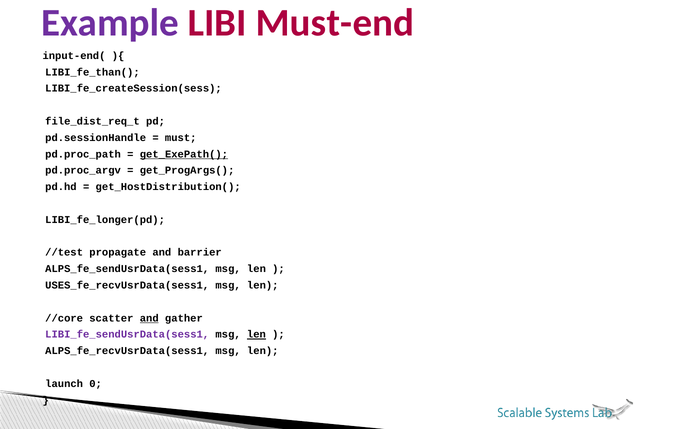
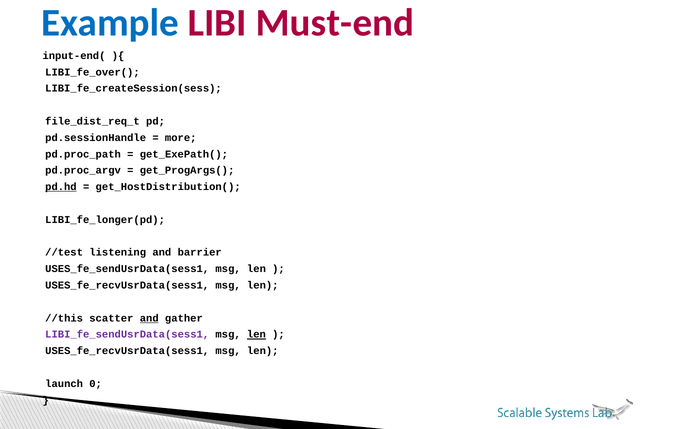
Example colour: purple -> blue
LIBI_fe_than(: LIBI_fe_than( -> LIBI_fe_over(
must: must -> more
get_ExePath( underline: present -> none
pd.hd underline: none -> present
propagate: propagate -> listening
ALPS_fe_sendUsrData(sess1: ALPS_fe_sendUsrData(sess1 -> USES_fe_sendUsrData(sess1
//core: //core -> //this
ALPS_fe_recvUsrData(sess1 at (127, 351): ALPS_fe_recvUsrData(sess1 -> USES_fe_recvUsrData(sess1
